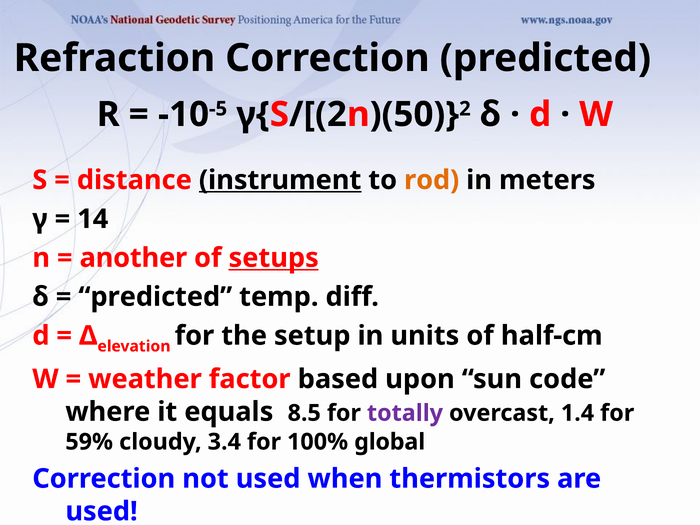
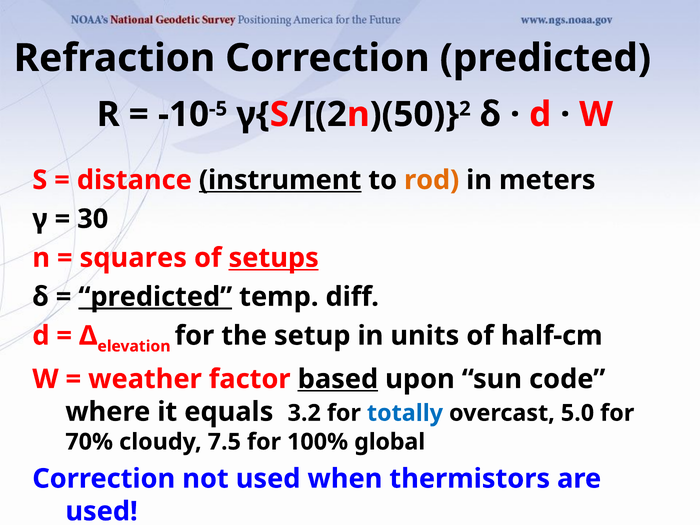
14: 14 -> 30
another: another -> squares
predicted at (155, 297) underline: none -> present
based underline: none -> present
8.5: 8.5 -> 3.2
totally colour: purple -> blue
1.4: 1.4 -> 5.0
59%: 59% -> 70%
3.4: 3.4 -> 7.5
